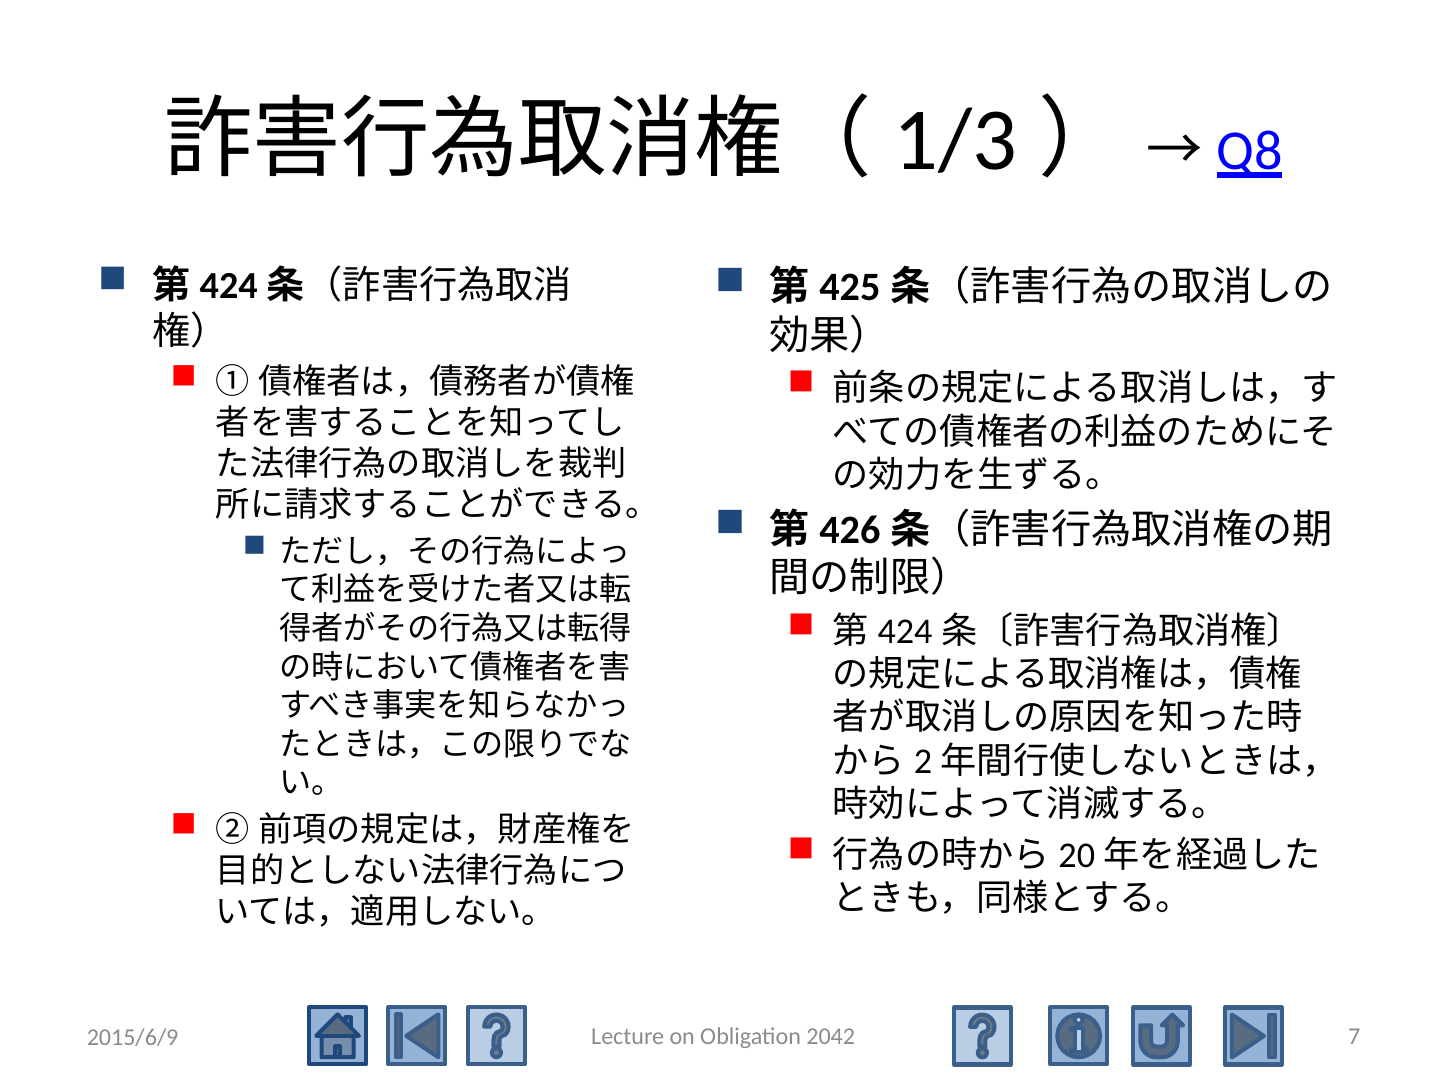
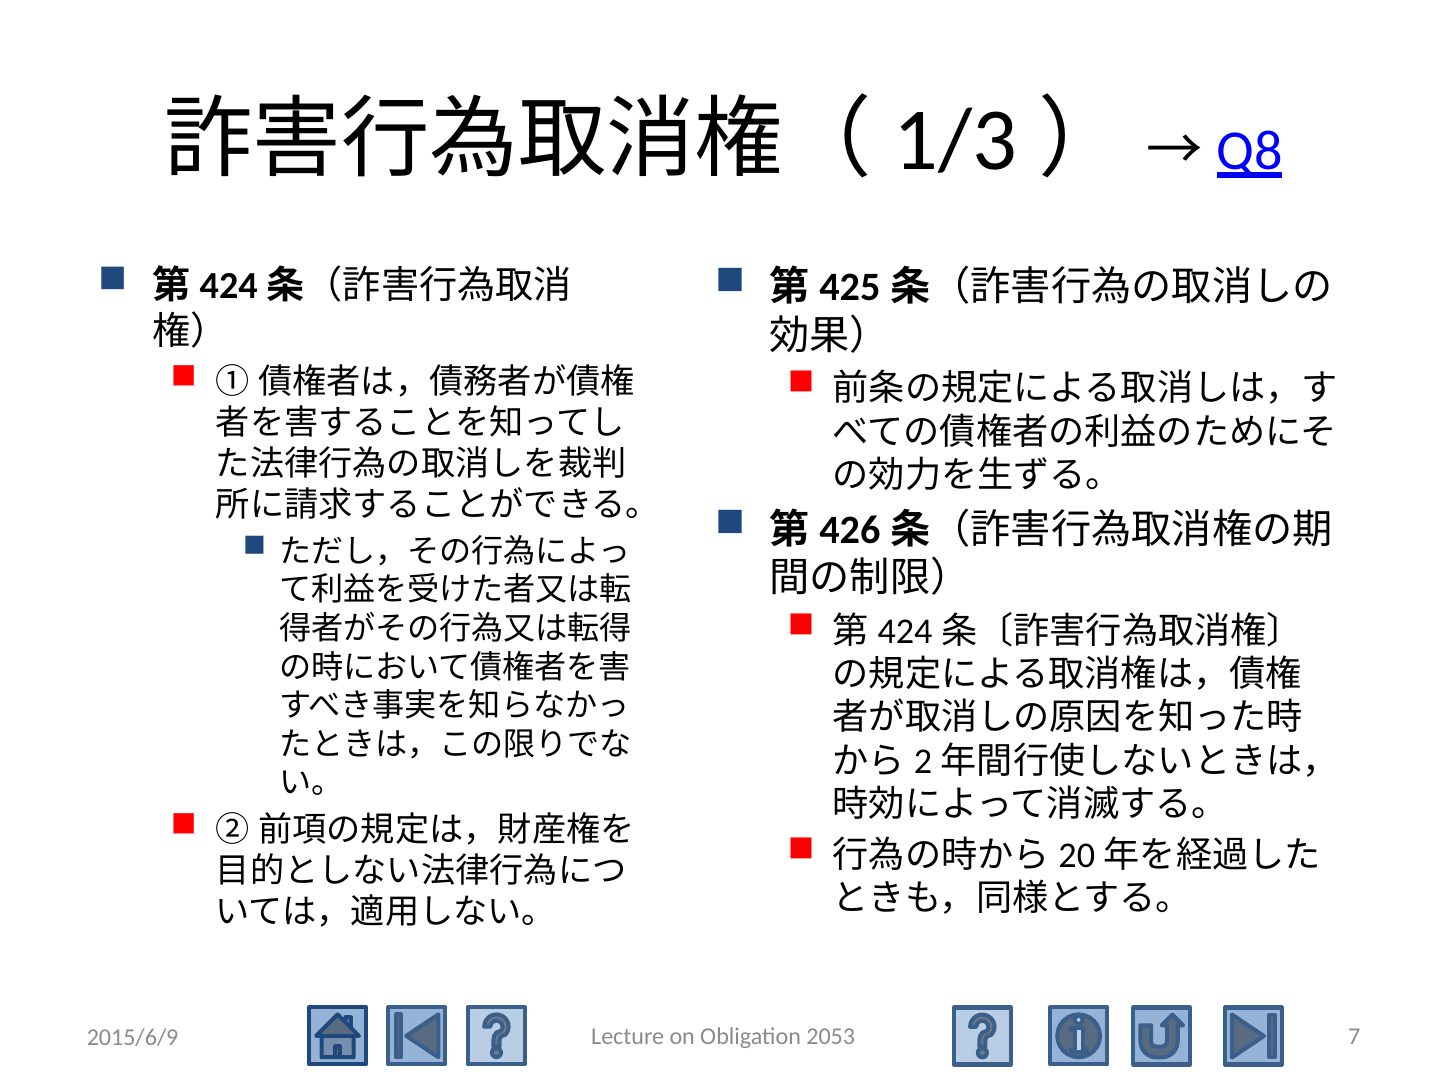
2042: 2042 -> 2053
